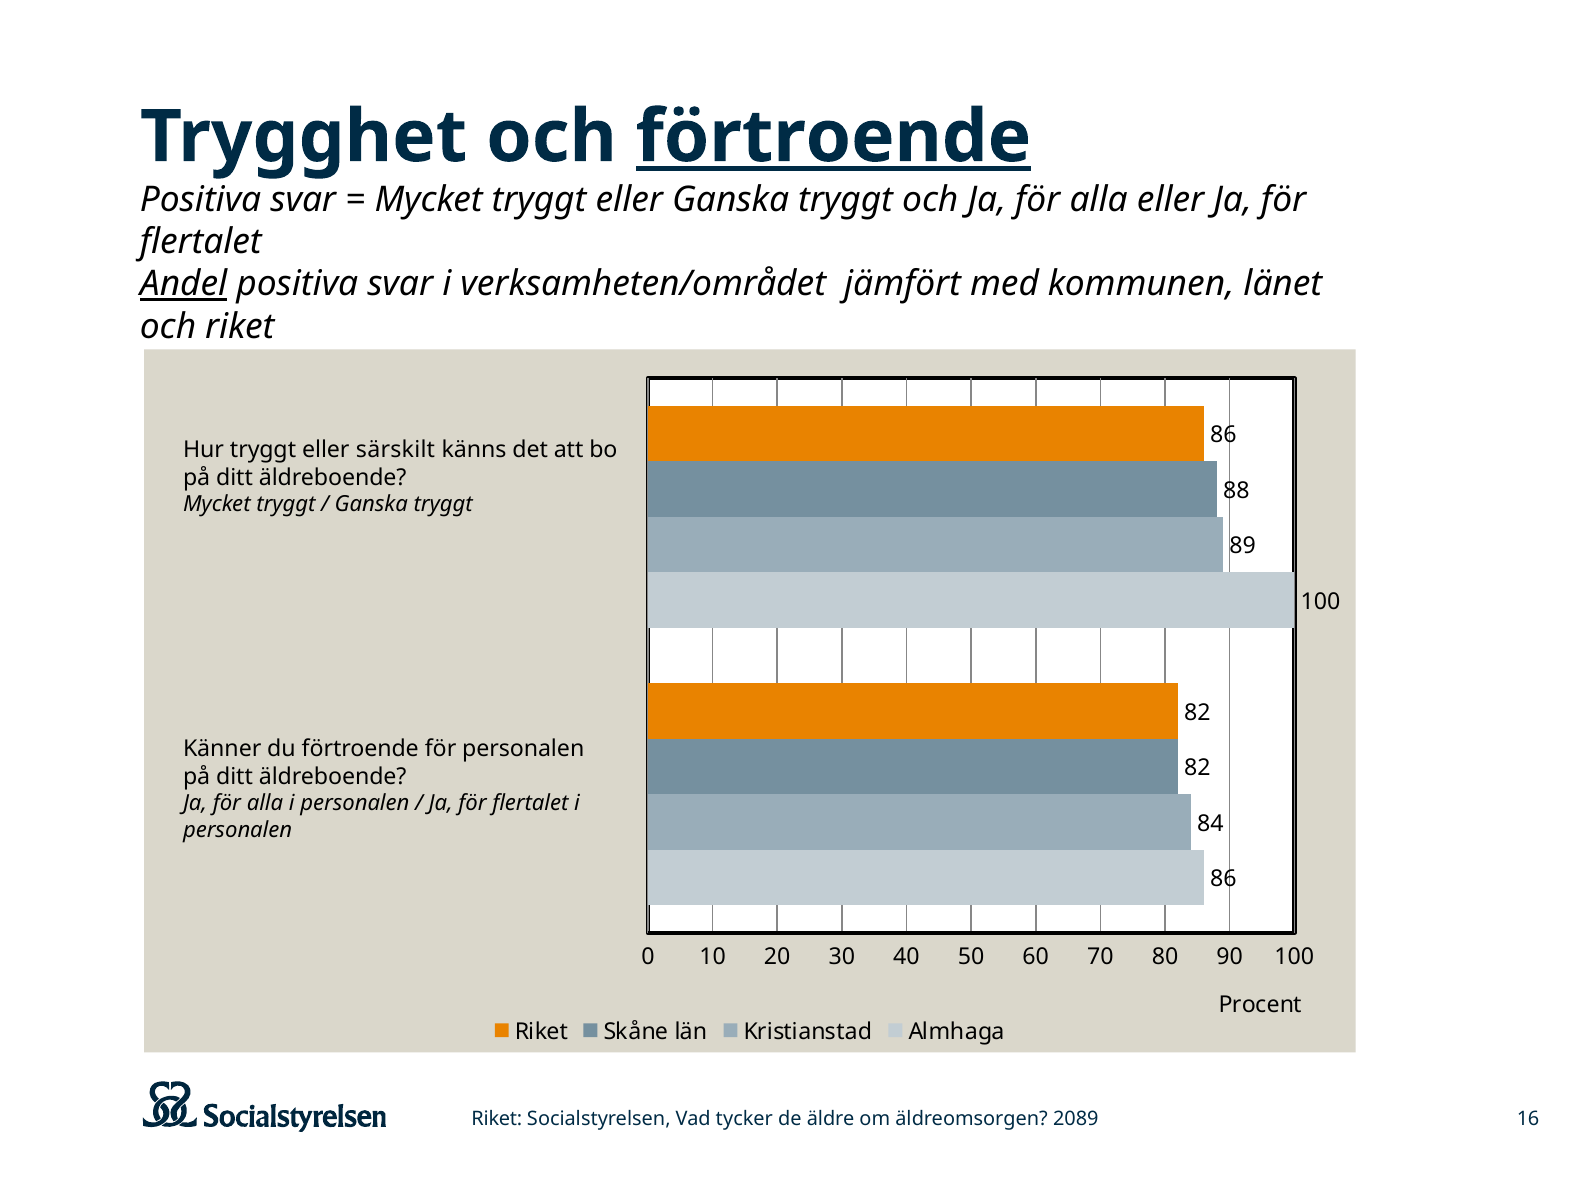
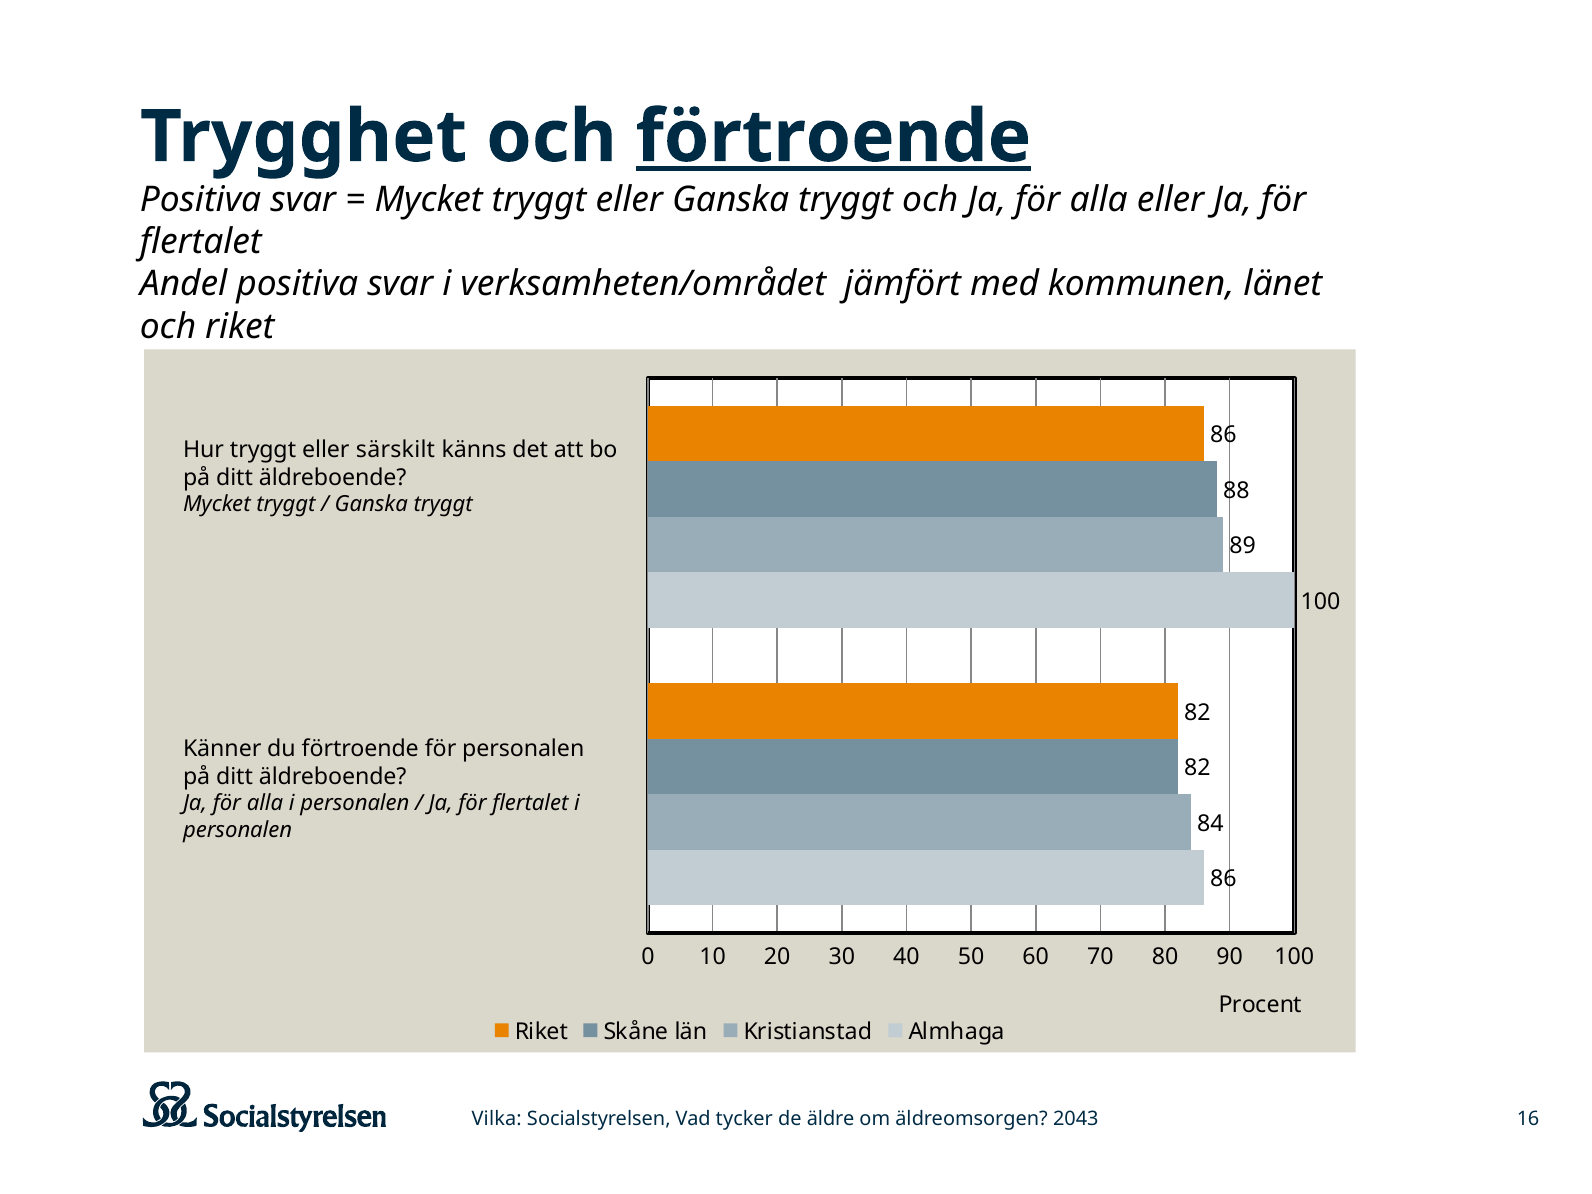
Andel underline: present -> none
Riket at (497, 1119): Riket -> Vilka
2089: 2089 -> 2043
